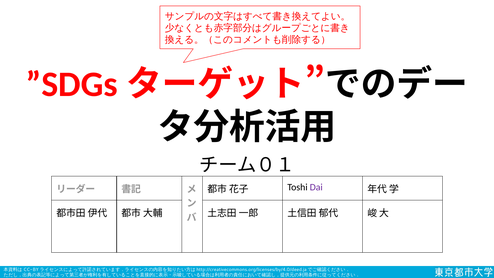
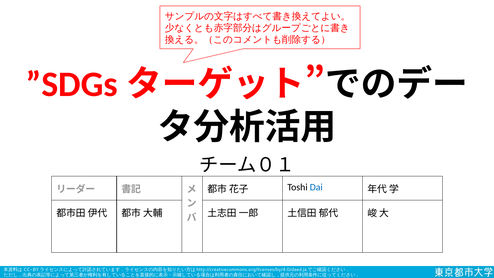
Dai colour: purple -> blue
